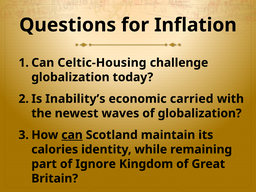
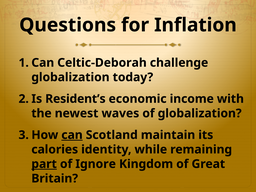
Celtic-Housing: Celtic-Housing -> Celtic-Deborah
Inability’s: Inability’s -> Resident’s
carried: carried -> income
part underline: none -> present
